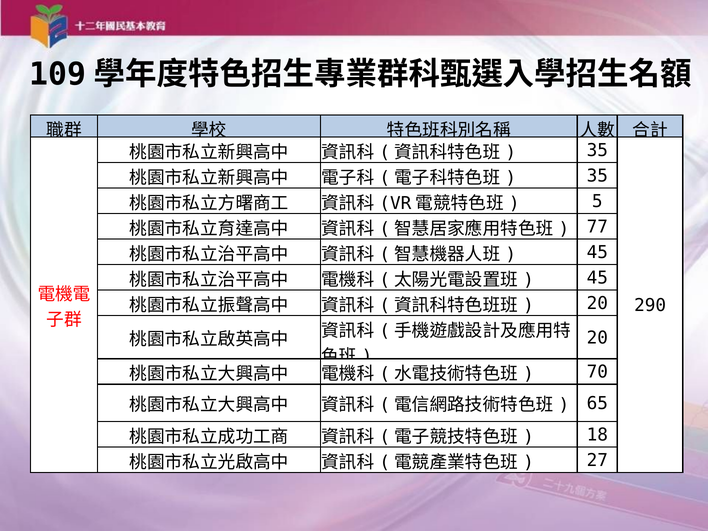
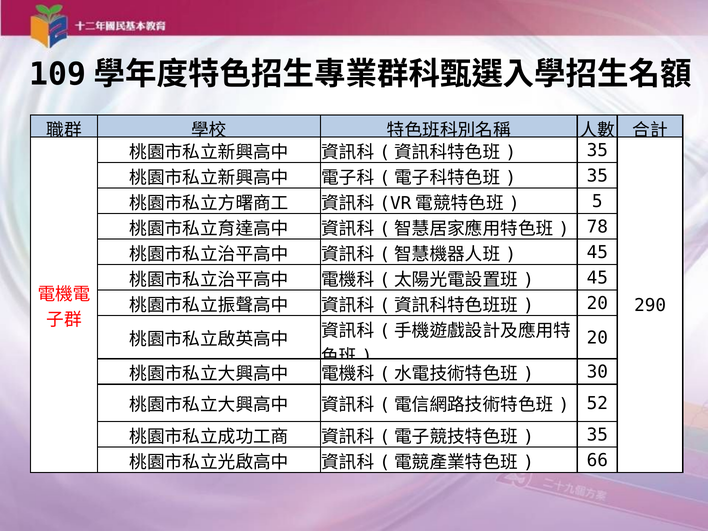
77: 77 -> 78
70: 70 -> 30
65: 65 -> 52
18 at (597, 435): 18 -> 35
27: 27 -> 66
